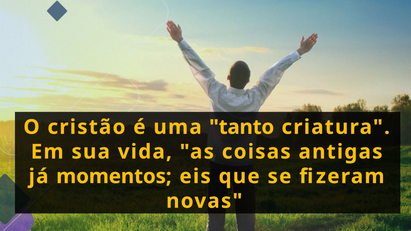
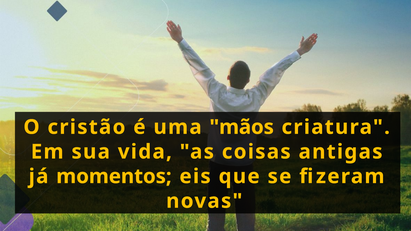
tanto: tanto -> mãos
